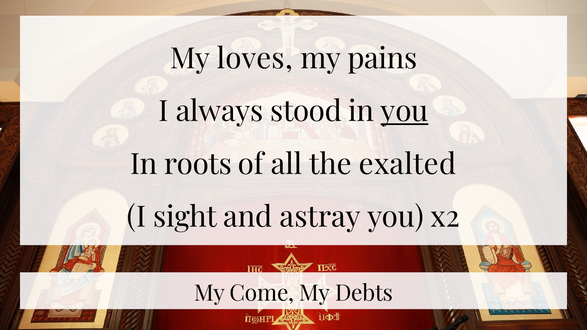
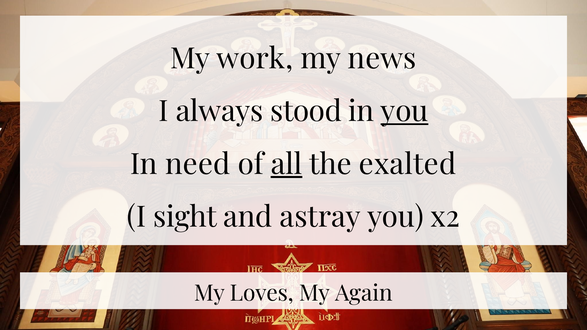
loves: loves -> work
pains: pains -> news
roots: roots -> need
all underline: none -> present
Come: Come -> Loves
Debts: Debts -> Again
